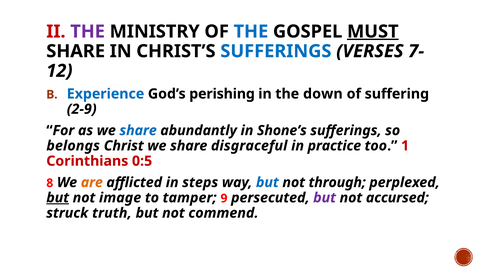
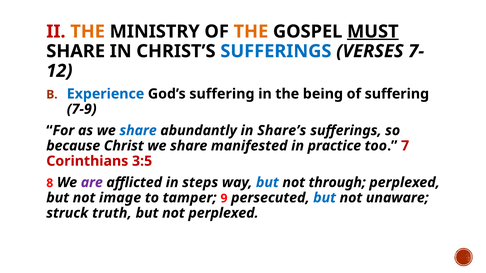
THE at (88, 32) colour: purple -> orange
THE at (251, 32) colour: blue -> orange
God’s perishing: perishing -> suffering
down: down -> being
2-9: 2-9 -> 7-9
Shone’s: Shone’s -> Share’s
belongs: belongs -> because
disgraceful: disgraceful -> manifested
1: 1 -> 7
0:5: 0:5 -> 3:5
are colour: orange -> purple
but at (58, 198) underline: present -> none
but at (325, 198) colour: purple -> blue
accursed: accursed -> unaware
not commend: commend -> perplexed
